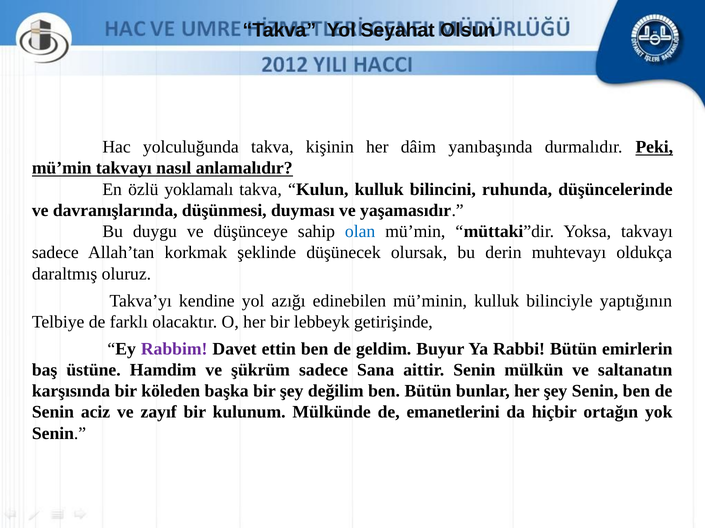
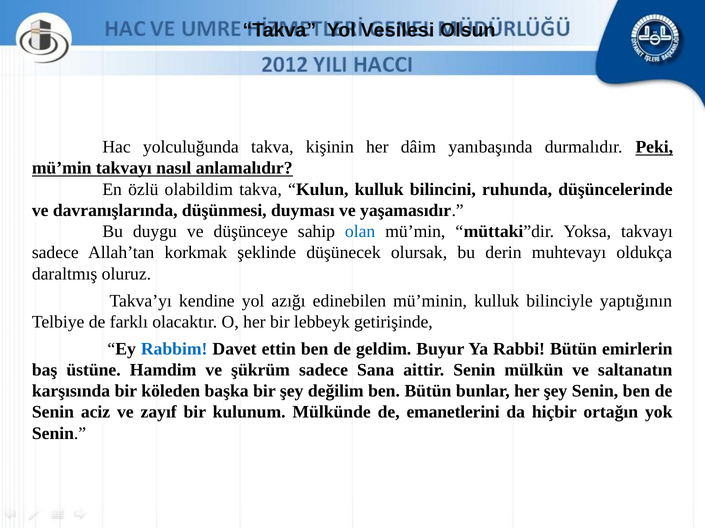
Seyahat: Seyahat -> Vesilesi
yoklamalı: yoklamalı -> olabildim
Rabbim colour: purple -> blue
